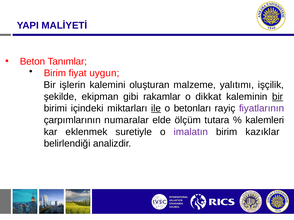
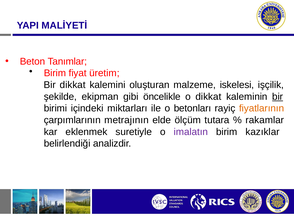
uygun: uygun -> üretim
Bir işlerin: işlerin -> dikkat
yalıtımı: yalıtımı -> iskelesi
rakamlar: rakamlar -> öncelikle
ile underline: present -> none
fiyatlarının colour: purple -> orange
numaralar: numaralar -> metrajının
kalemleri: kalemleri -> rakamlar
